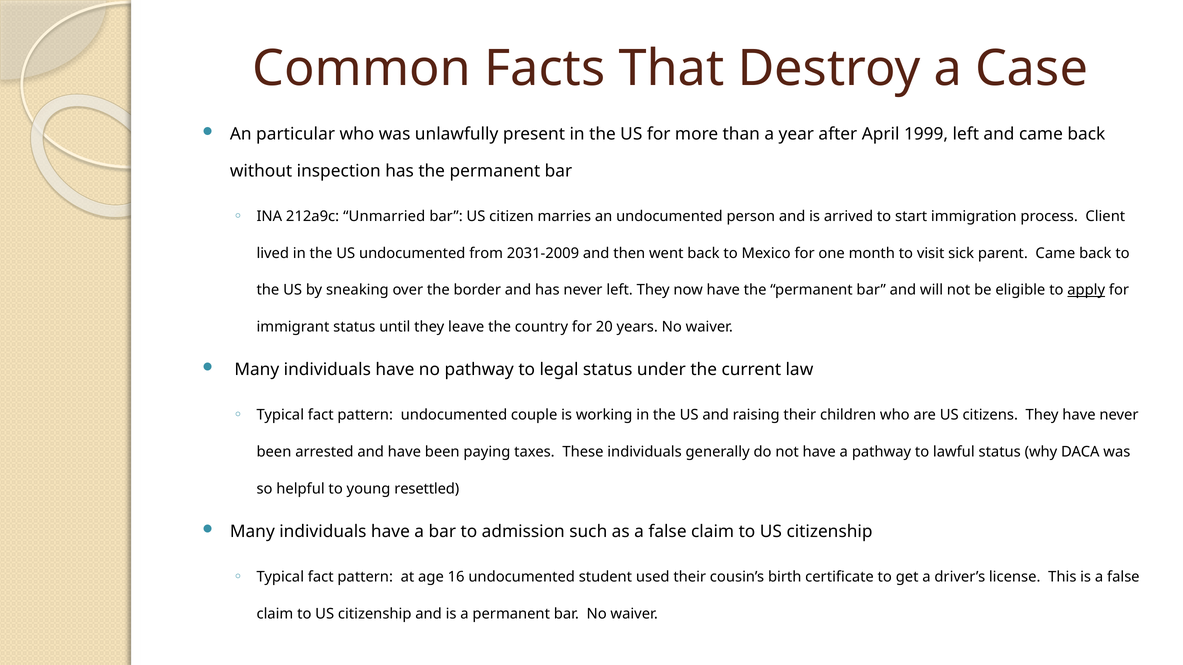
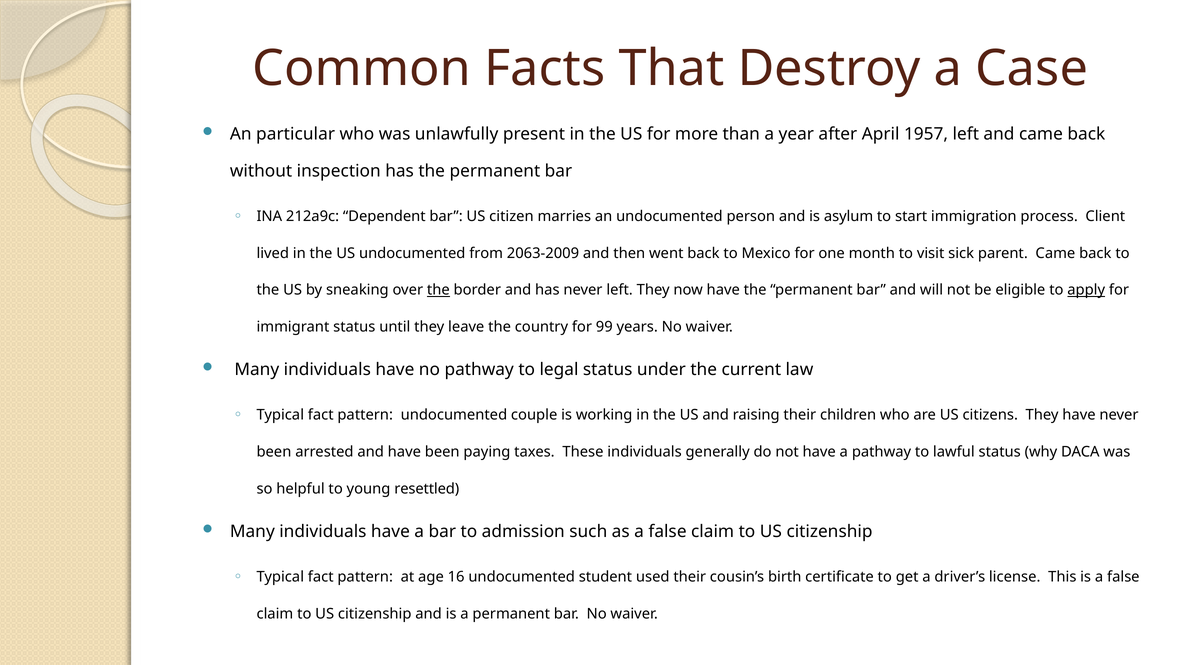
1999: 1999 -> 1957
Unmarried: Unmarried -> Dependent
arrived: arrived -> asylum
2031-2009: 2031-2009 -> 2063-2009
the at (438, 290) underline: none -> present
20: 20 -> 99
